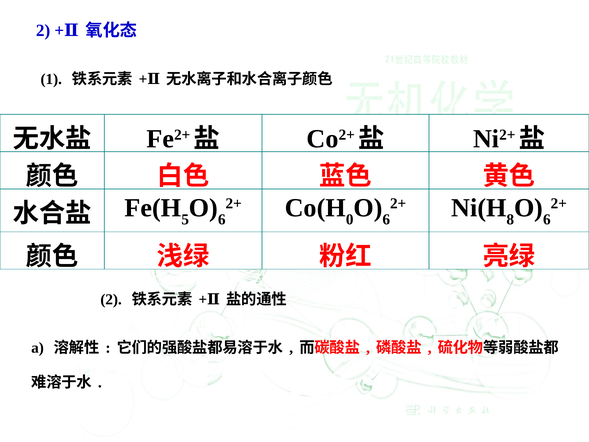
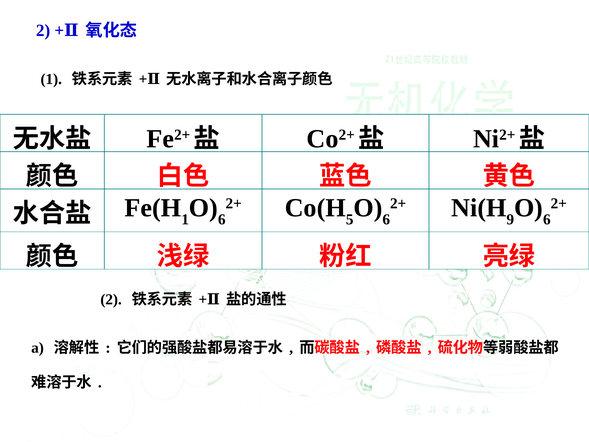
0: 0 -> 5
8: 8 -> 9
5 at (185, 219): 5 -> 1
